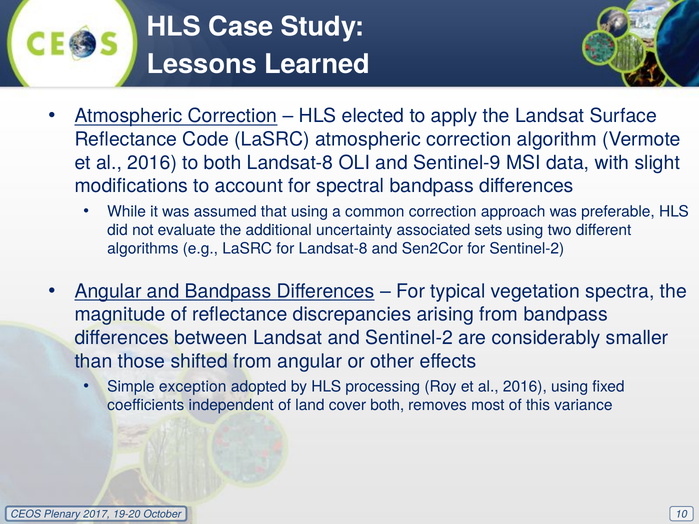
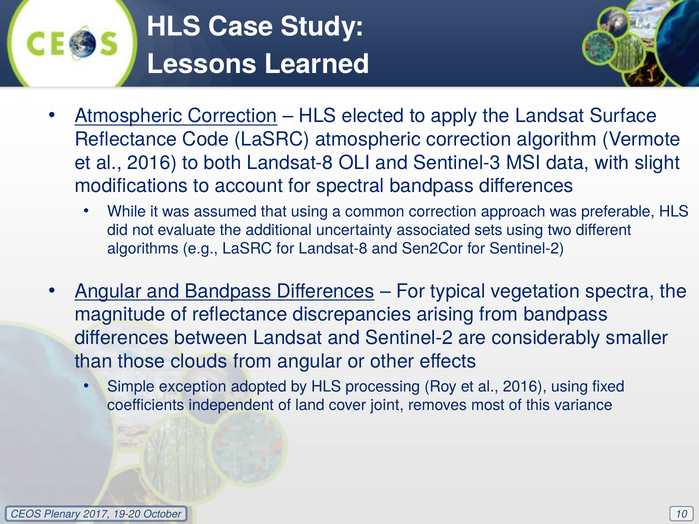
Sentinel-9: Sentinel-9 -> Sentinel-3
shifted: shifted -> clouds
cover both: both -> joint
